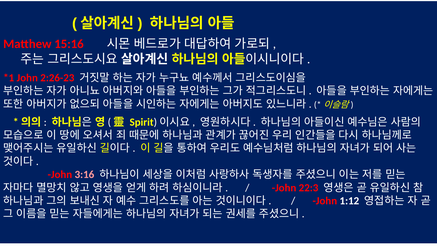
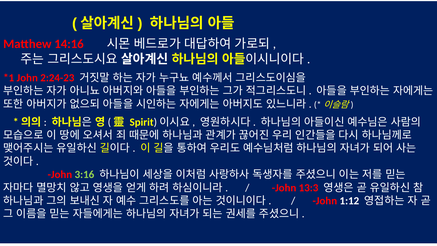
15:16: 15:16 -> 14:16
2:26-23: 2:26-23 -> 2:24-23
3:16 colour: pink -> light green
22:3: 22:3 -> 13:3
